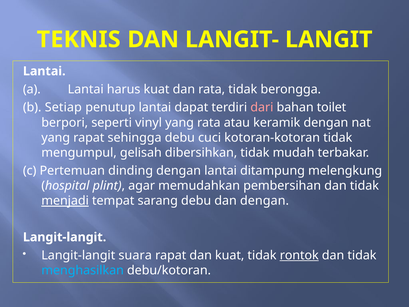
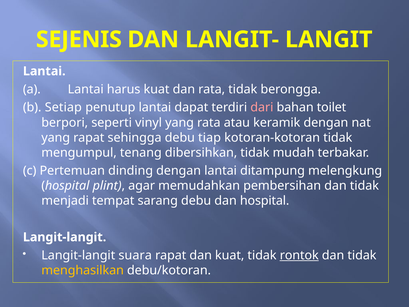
TEKNIS: TEKNIS -> SEJENIS
cuci: cuci -> tiap
gelisah: gelisah -> tenang
menjadi underline: present -> none
dan dengan: dengan -> hospital
menghasilkan colour: light blue -> yellow
